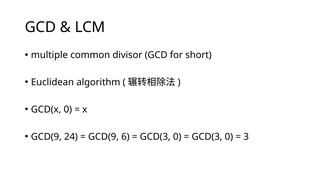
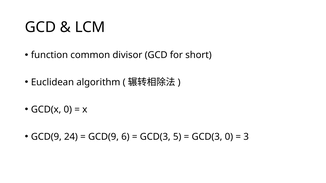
multiple: multiple -> function
0 at (177, 137): 0 -> 5
